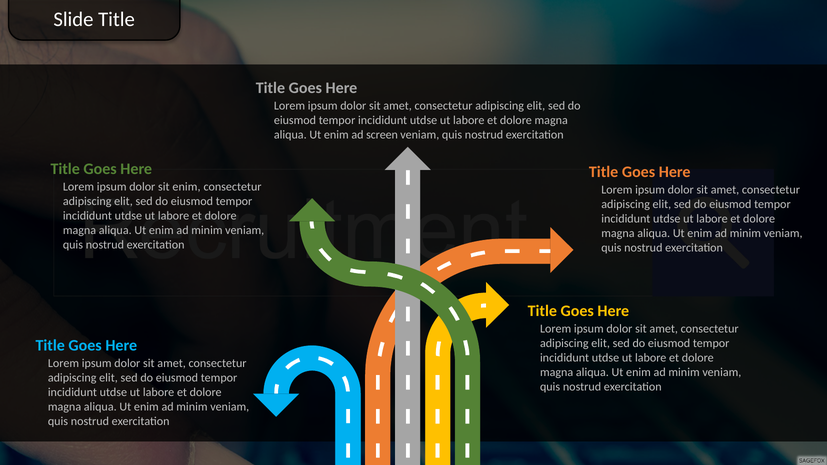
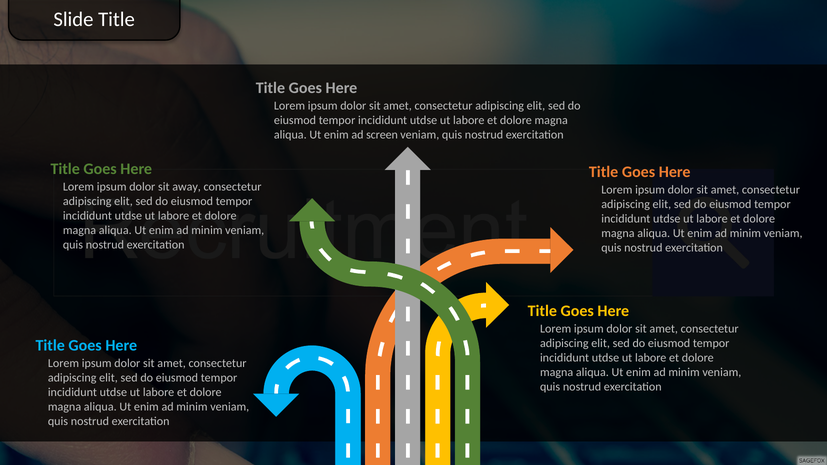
sit enim: enim -> away
